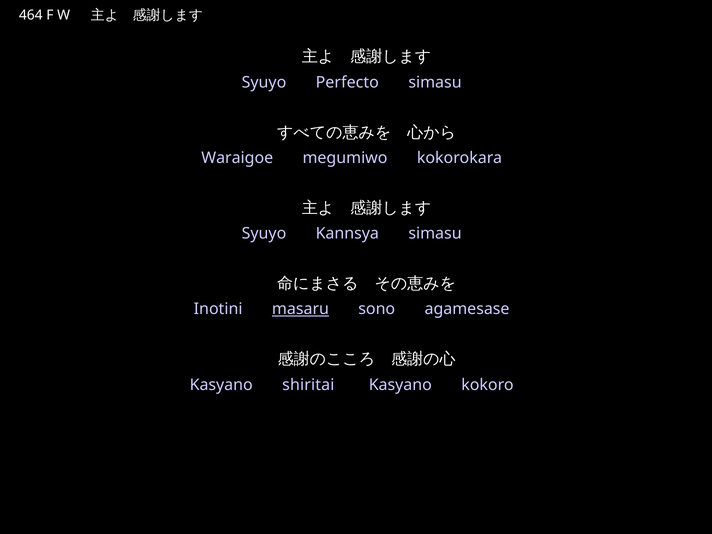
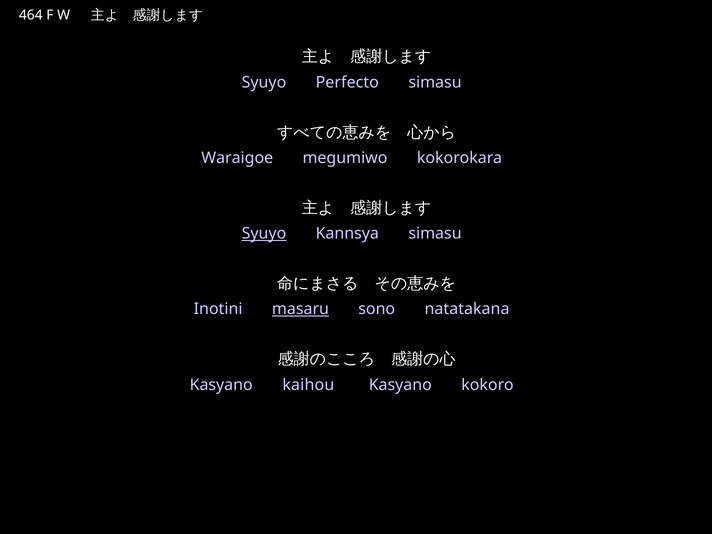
Syuyo at (264, 234) underline: none -> present
agamesase: agamesase -> natatakana
shiritai: shiritai -> kaihou
